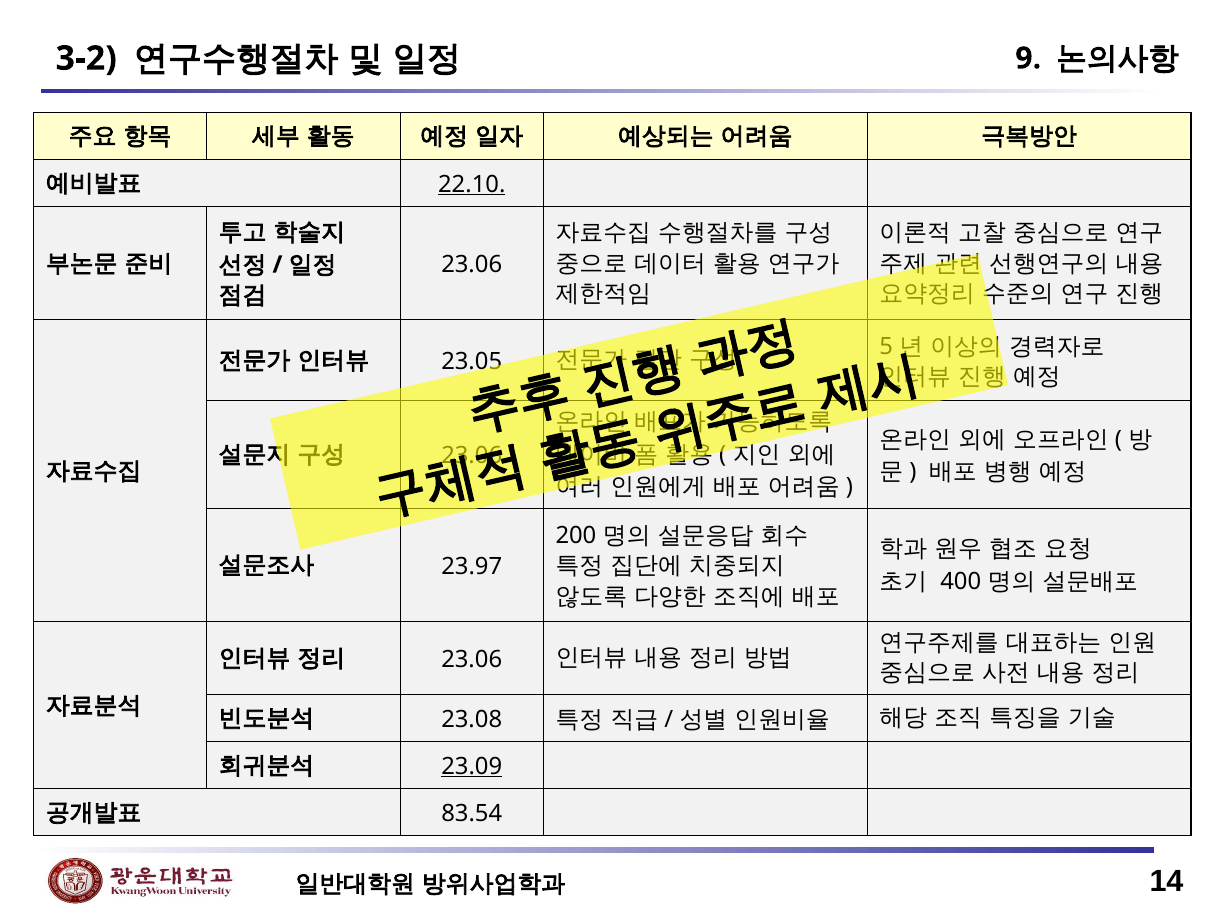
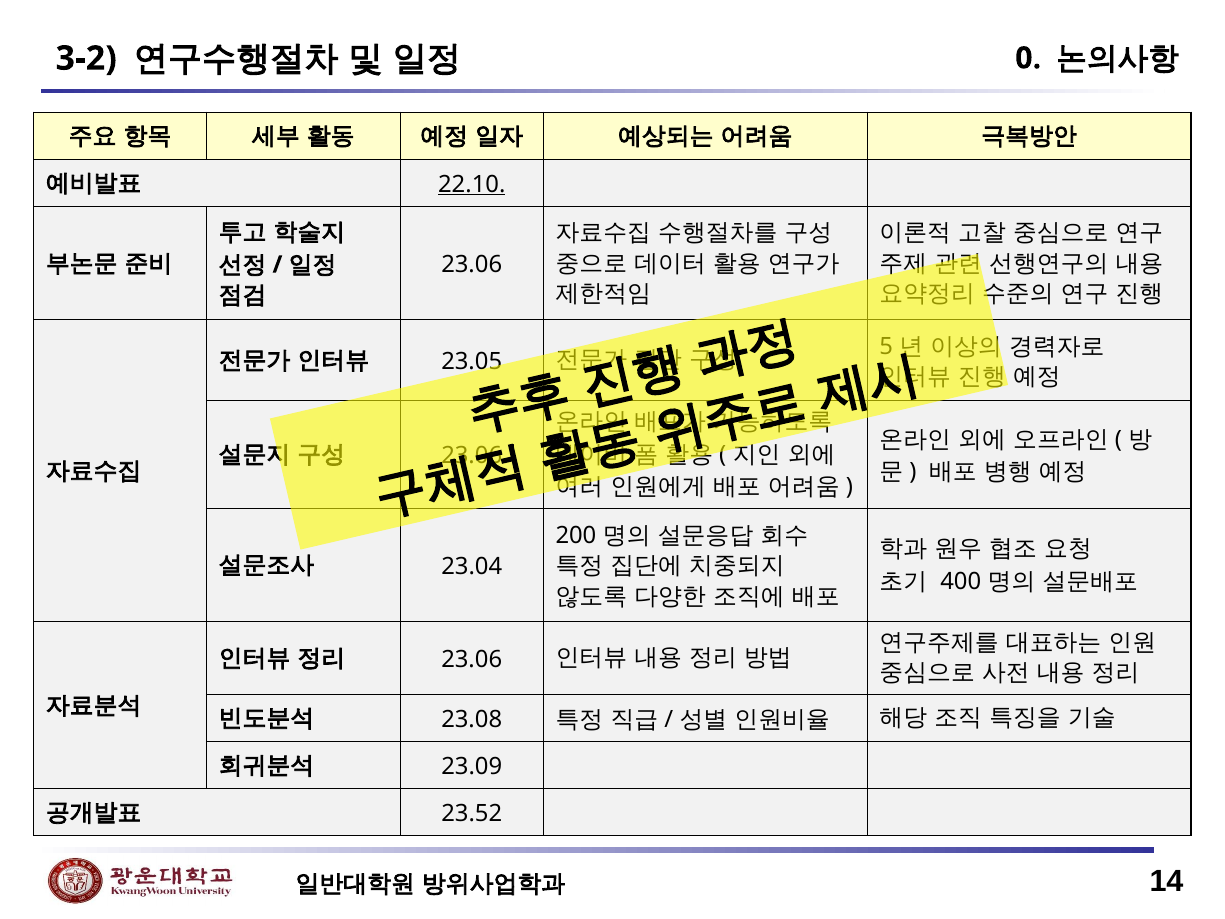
9: 9 -> 0
23.97: 23.97 -> 23.04
23.09 underline: present -> none
83.54: 83.54 -> 23.52
